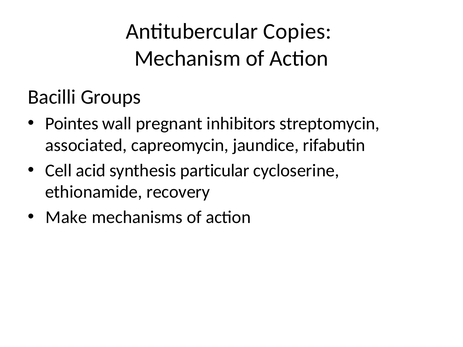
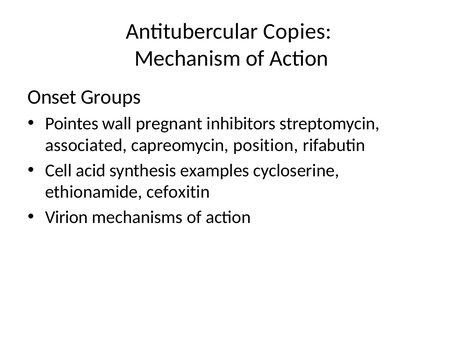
Bacilli: Bacilli -> Onset
jaundice: jaundice -> position
particular: particular -> examples
recovery: recovery -> cefoxitin
Make: Make -> Virion
